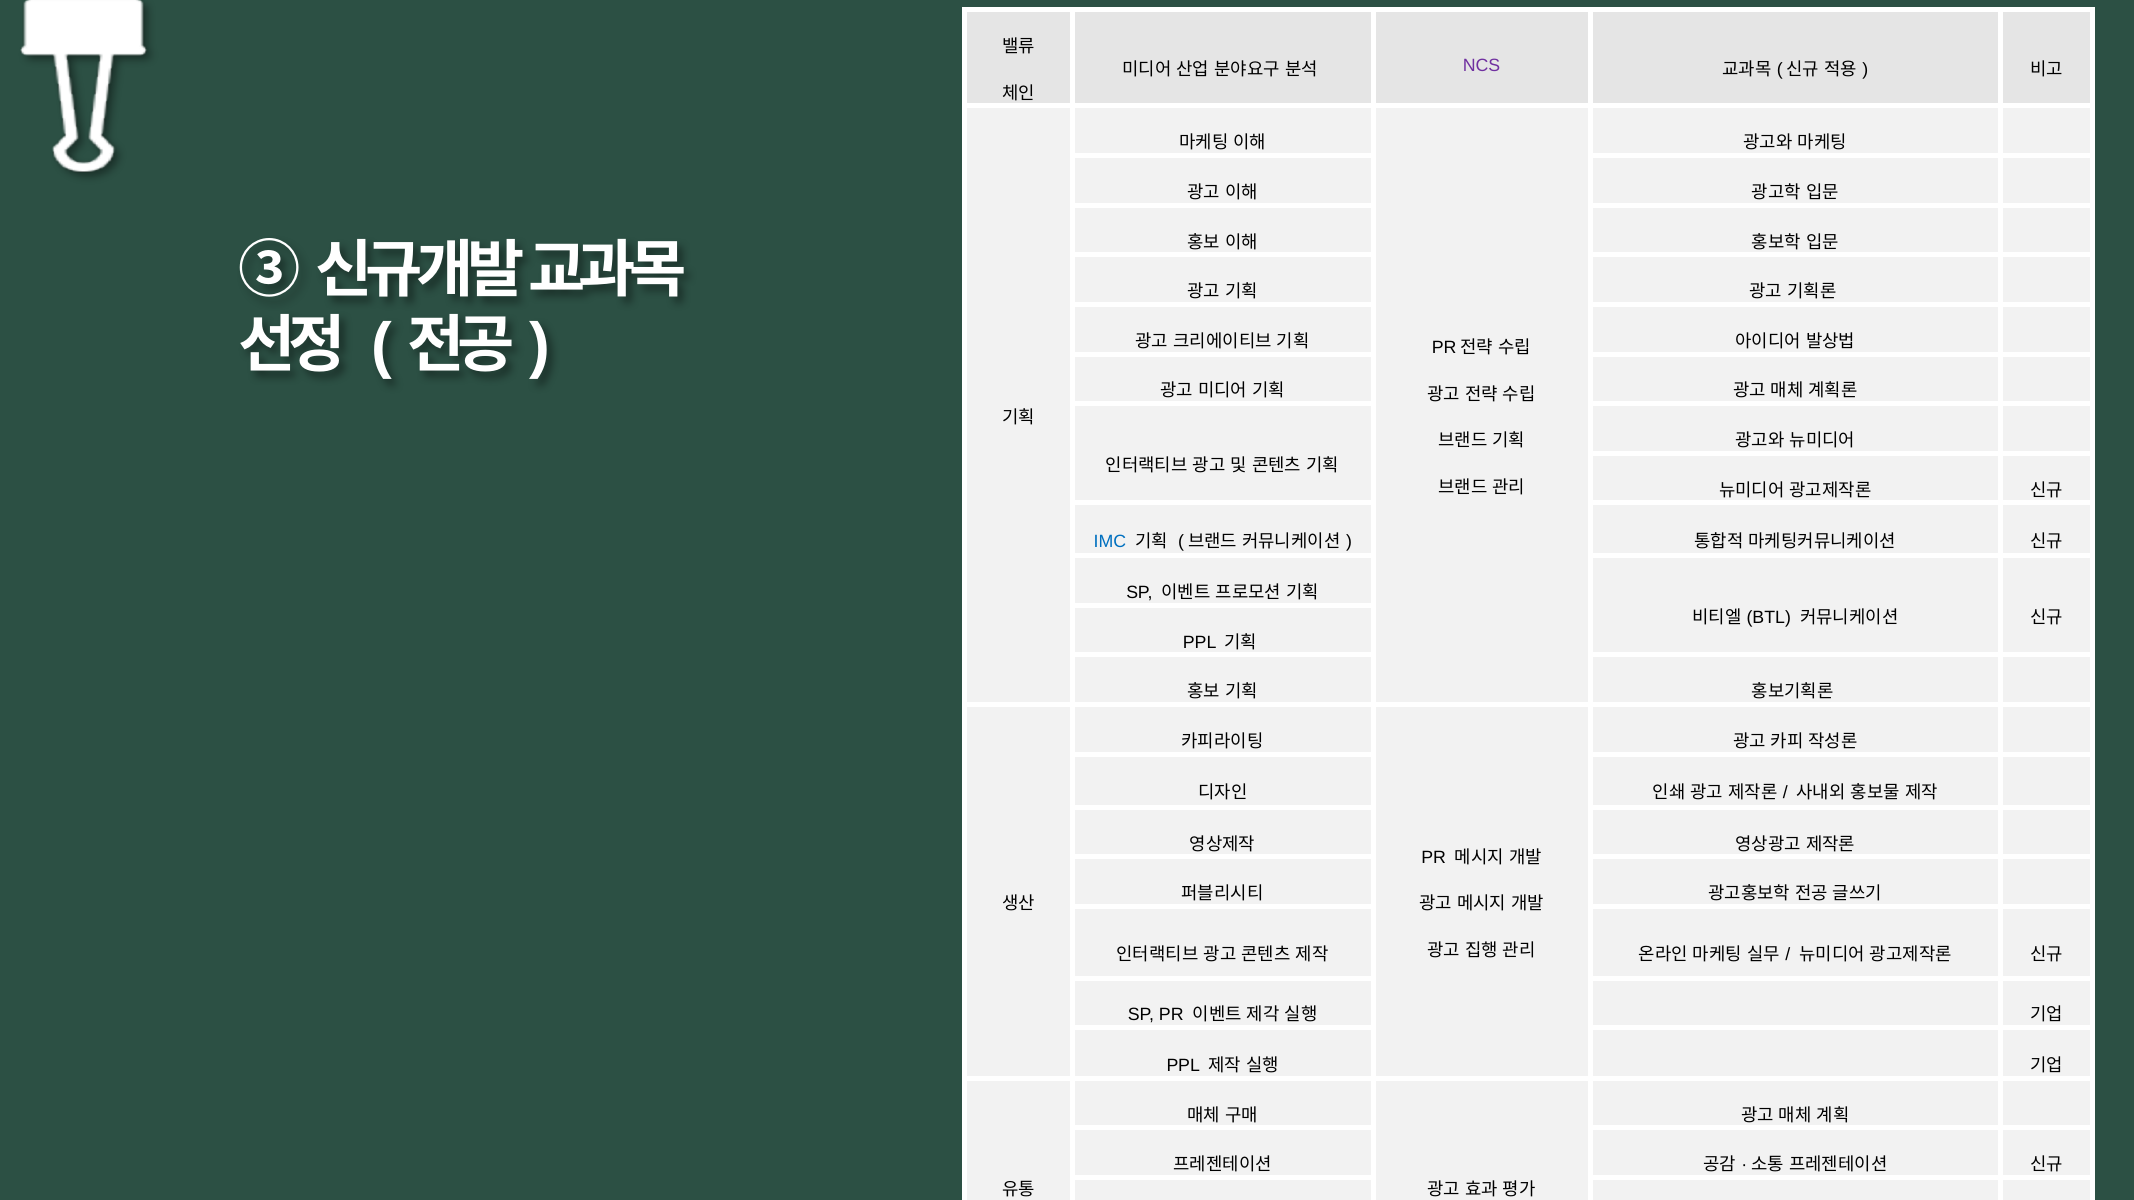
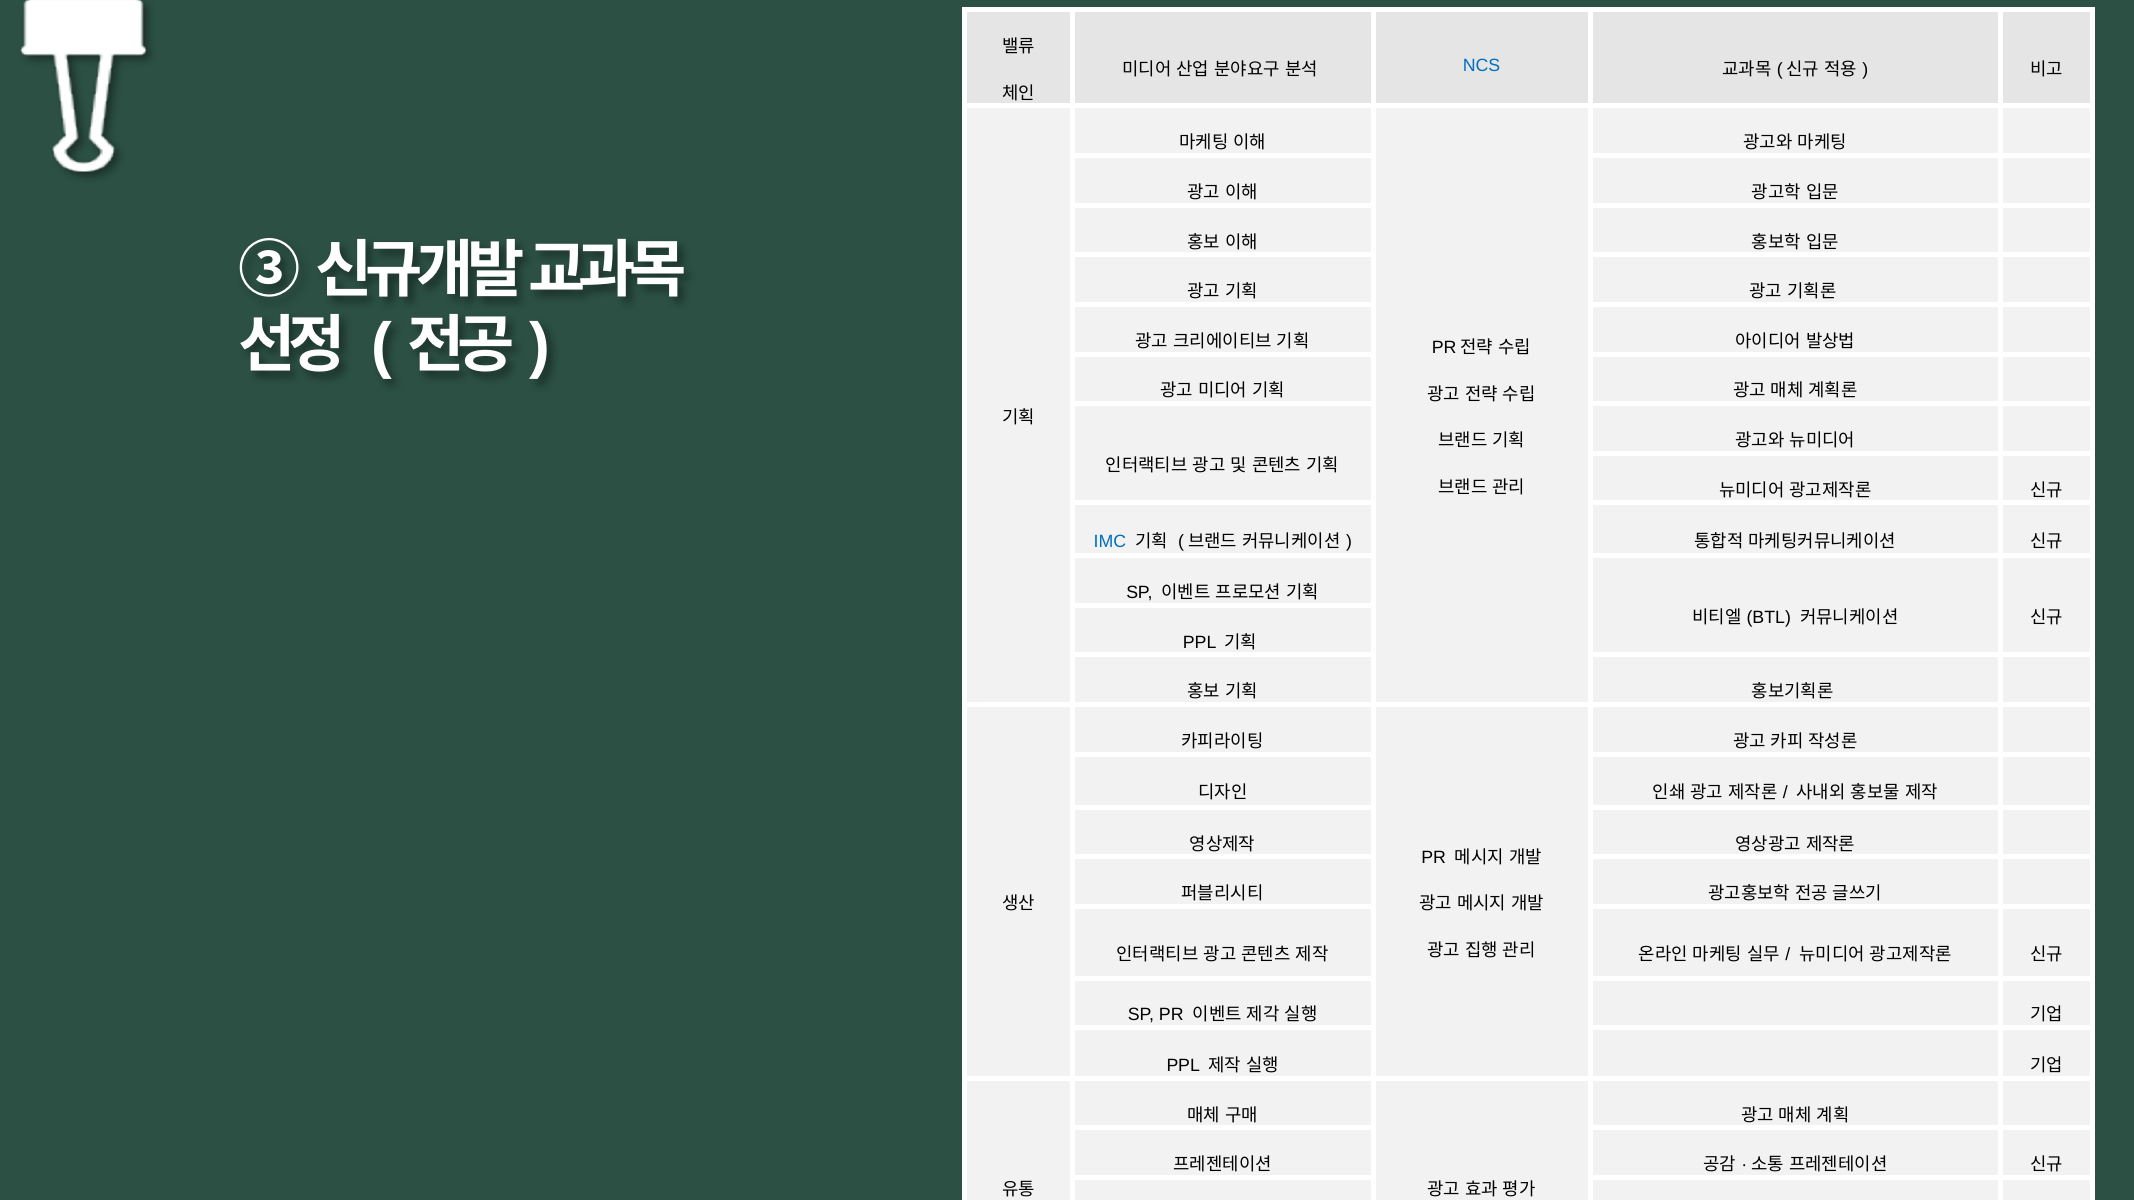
NCS colour: purple -> blue
